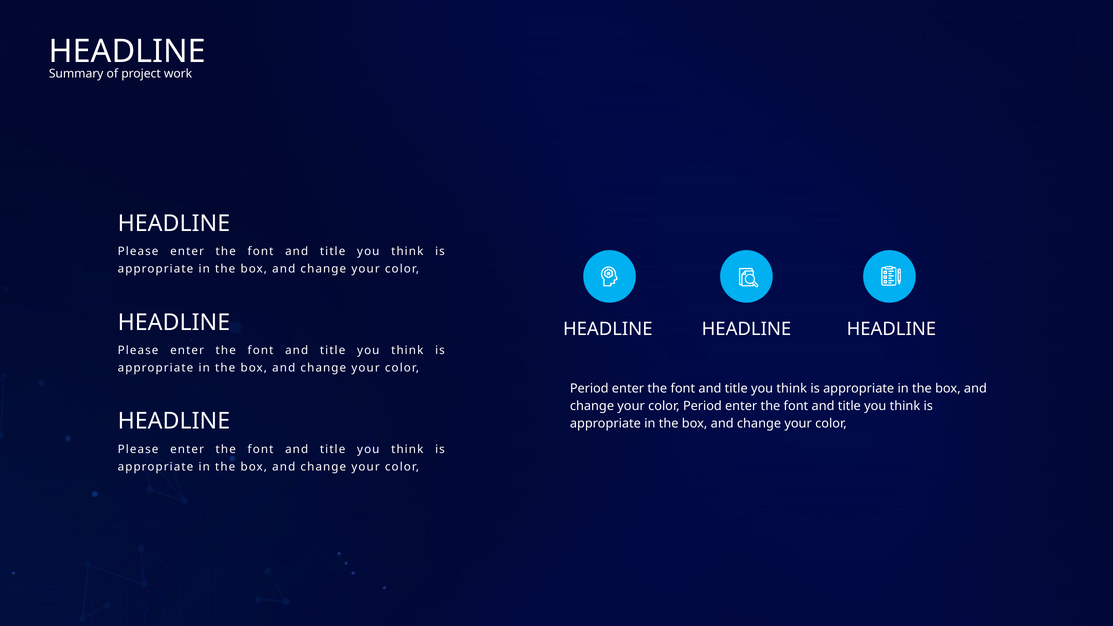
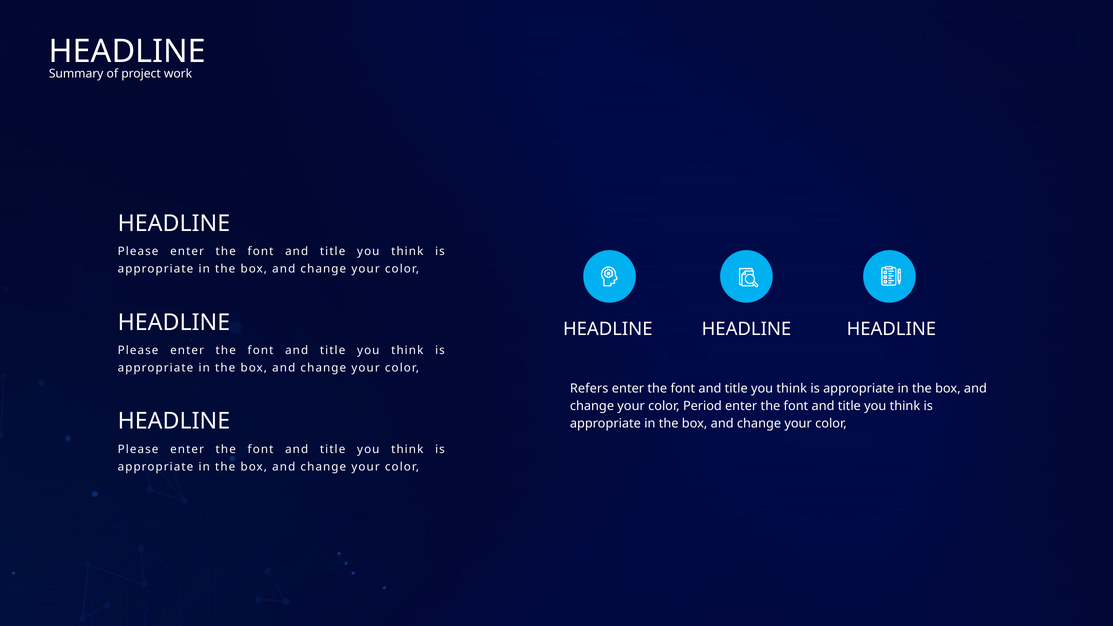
Period at (589, 389): Period -> Refers
